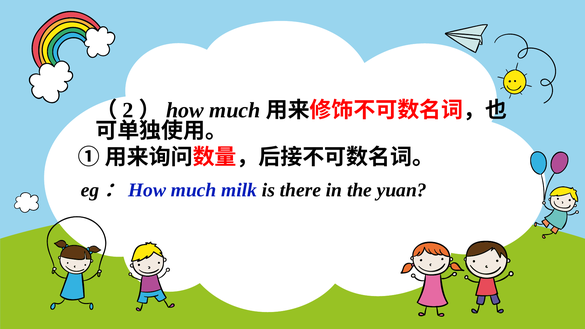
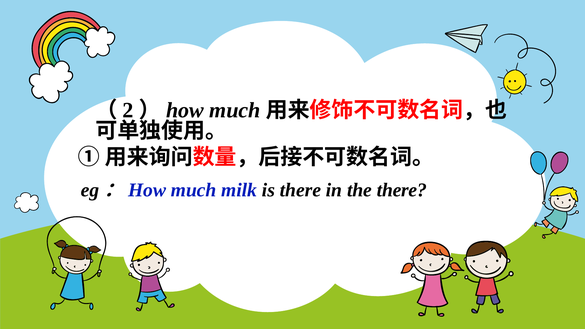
the yuan: yuan -> there
